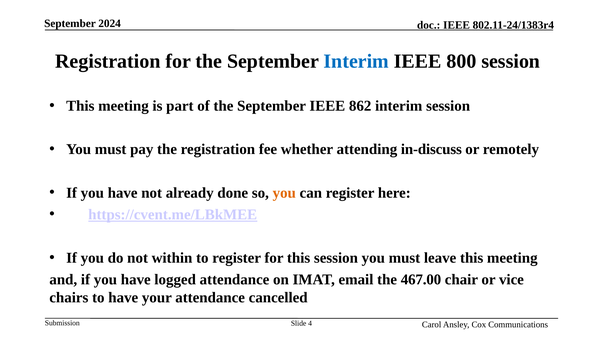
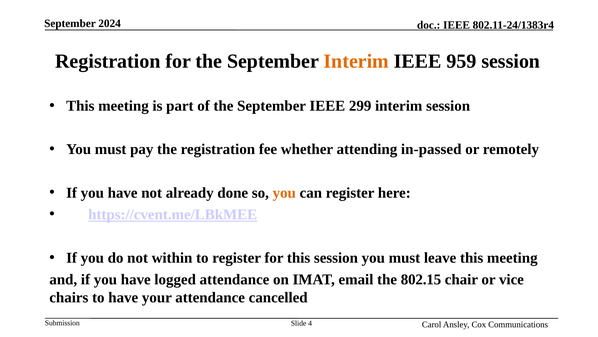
Interim at (356, 61) colour: blue -> orange
800: 800 -> 959
862: 862 -> 299
in-discuss: in-discuss -> in-passed
467.00: 467.00 -> 802.15
